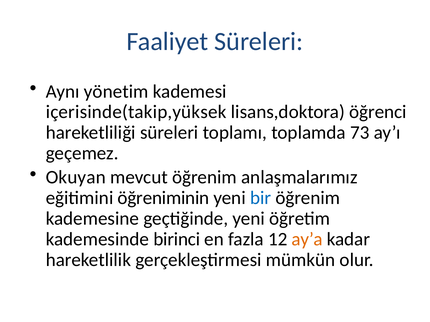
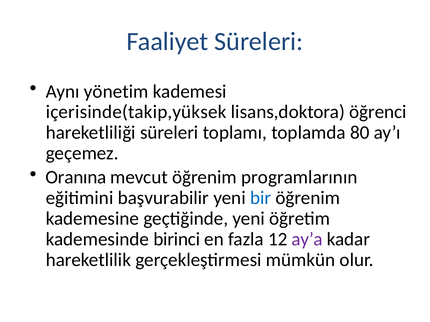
73: 73 -> 80
Okuyan: Okuyan -> Oranına
anlaşmalarımız: anlaşmalarımız -> programlarının
öğreniminin: öğreniminin -> başvurabilir
ay’a colour: orange -> purple
